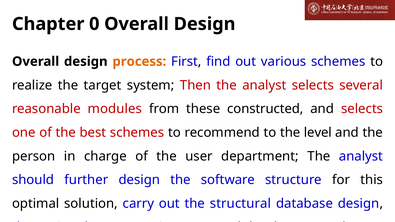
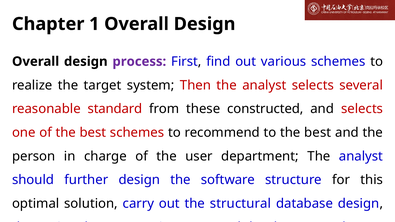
0: 0 -> 1
process colour: orange -> purple
modules: modules -> standard
to the level: level -> best
